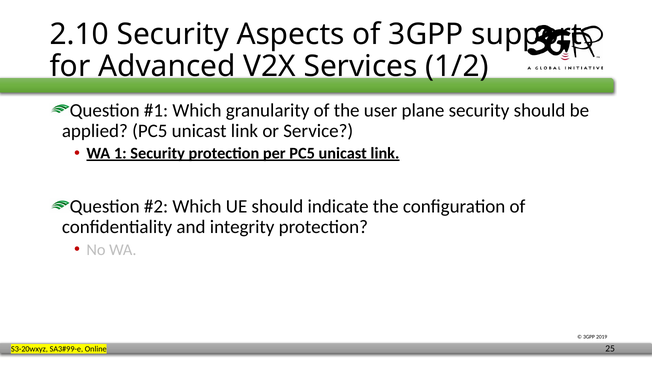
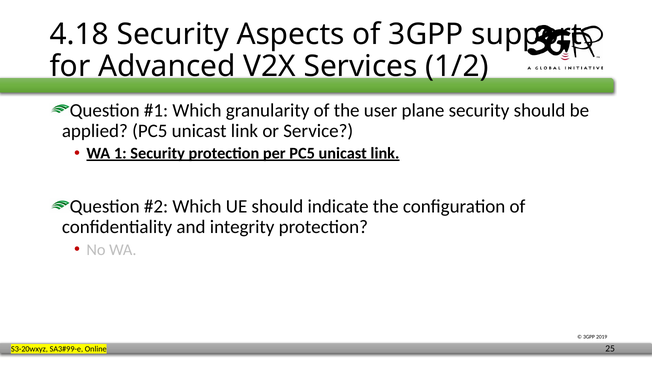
2.10: 2.10 -> 4.18
